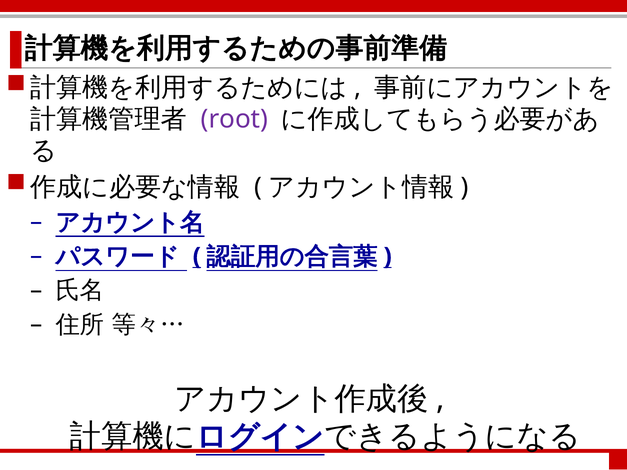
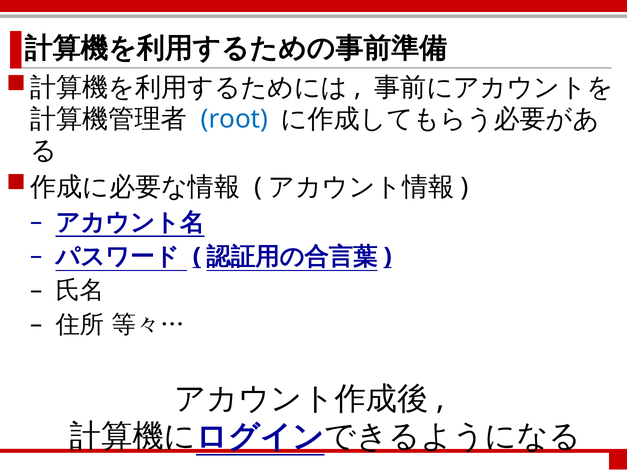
root colour: purple -> blue
